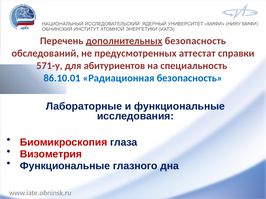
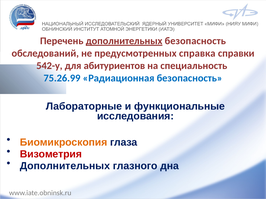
аттестат: аттестат -> справка
571-у: 571-у -> 542-у
86.10.01: 86.10.01 -> 75.26.99
Биомикроскопия colour: red -> orange
Функциональные at (65, 166): Функциональные -> Дополнительных
